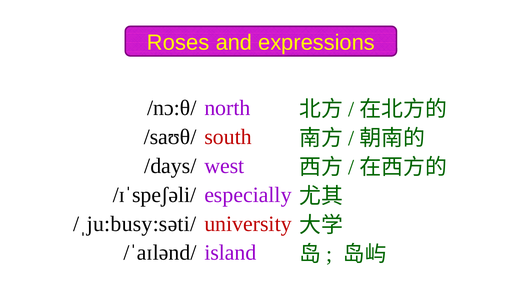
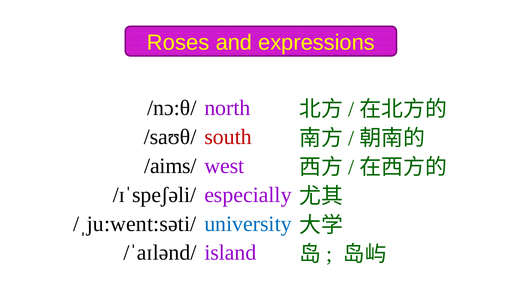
/days/: /days/ -> /aims/
/ˌju:busy:səti/: /ˌju:busy:səti/ -> /ˌju:went:səti/
university colour: red -> blue
